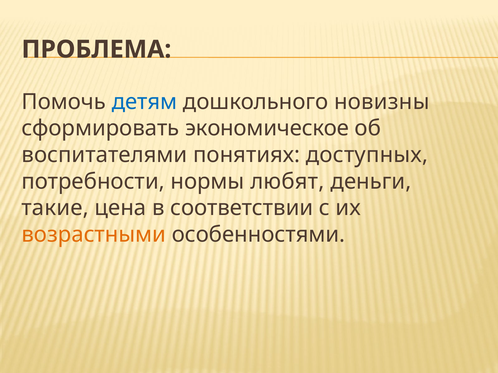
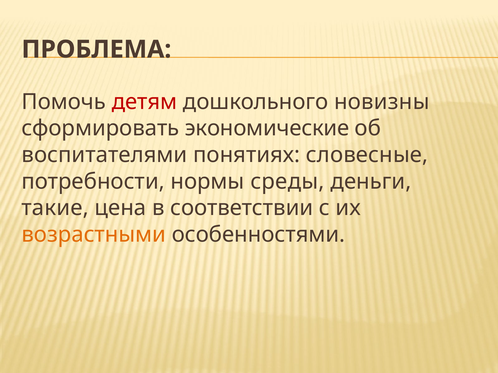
детям colour: blue -> red
экономическое: экономическое -> экономические
доступных: доступных -> словесные
любят: любят -> среды
